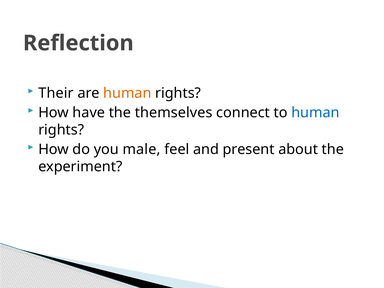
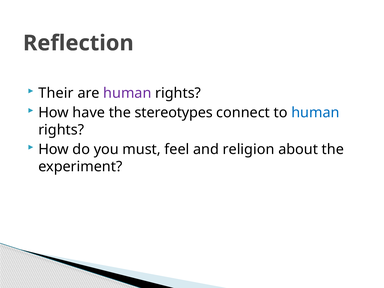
human at (127, 93) colour: orange -> purple
themselves: themselves -> stereotypes
male: male -> must
present: present -> religion
